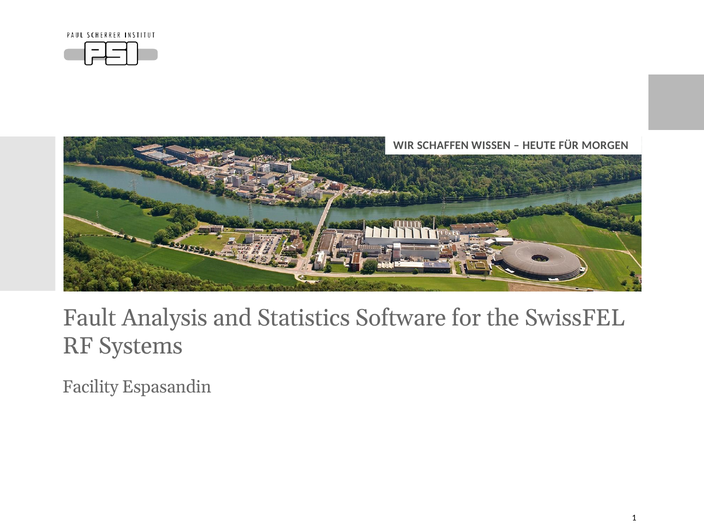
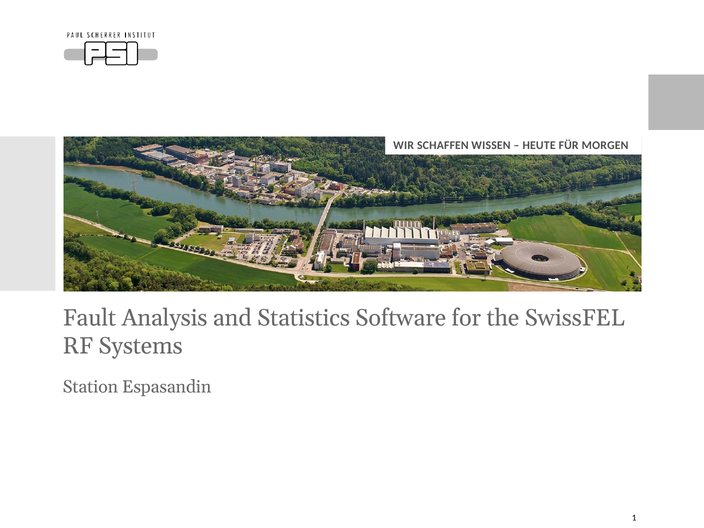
Facility: Facility -> Station
